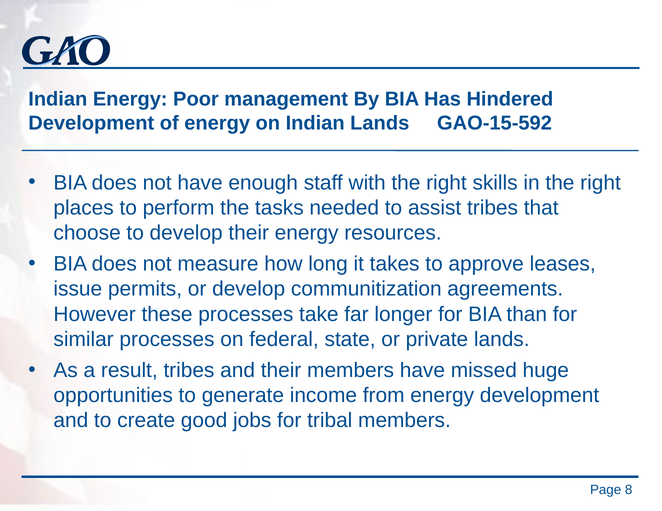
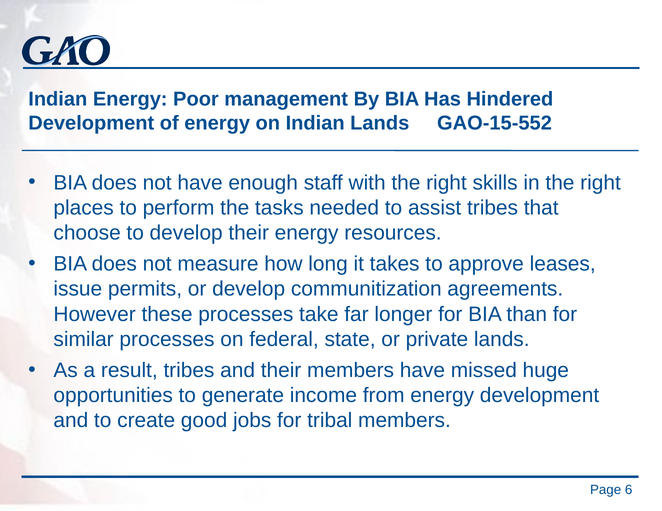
GAO-15-592: GAO-15-592 -> GAO-15-552
8: 8 -> 6
